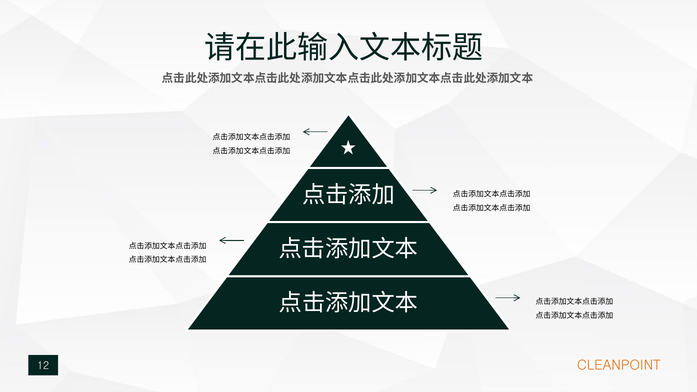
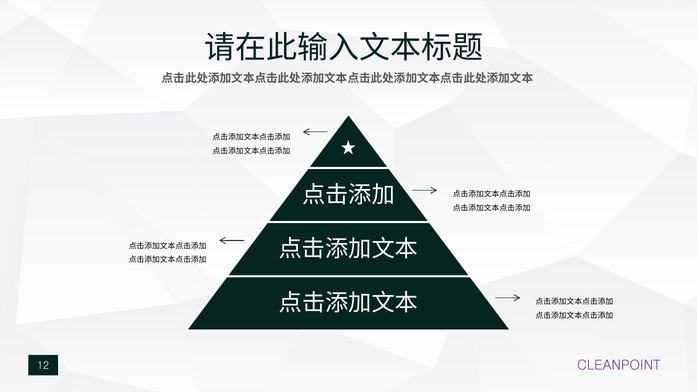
CLEANPOINT colour: orange -> purple
